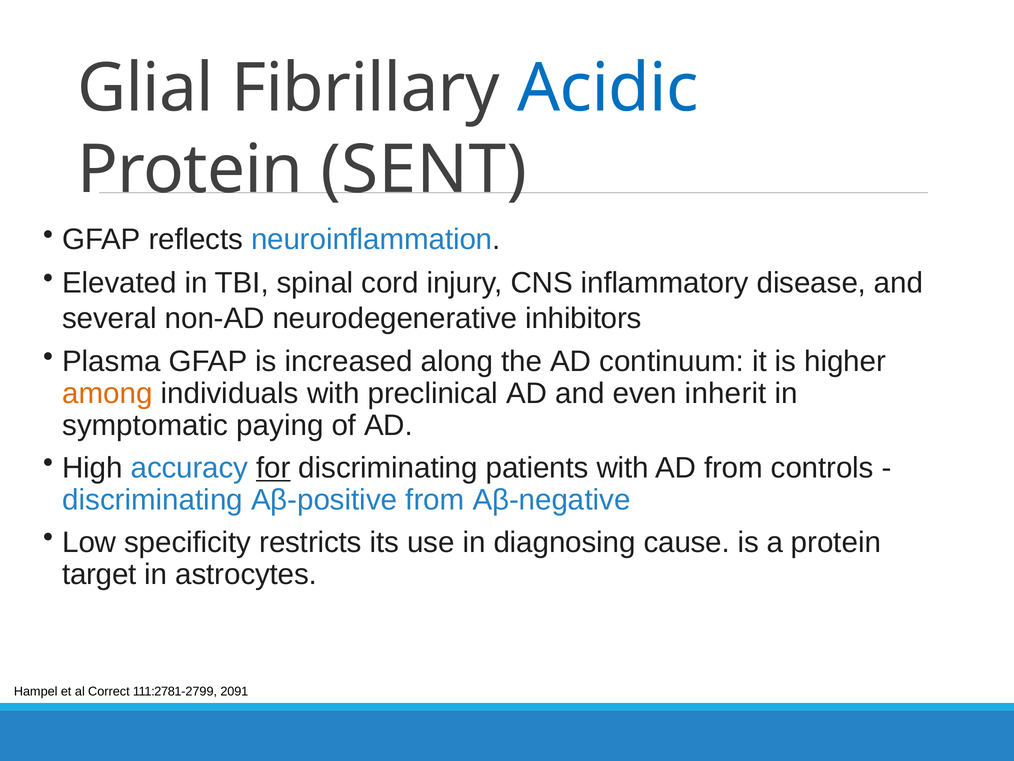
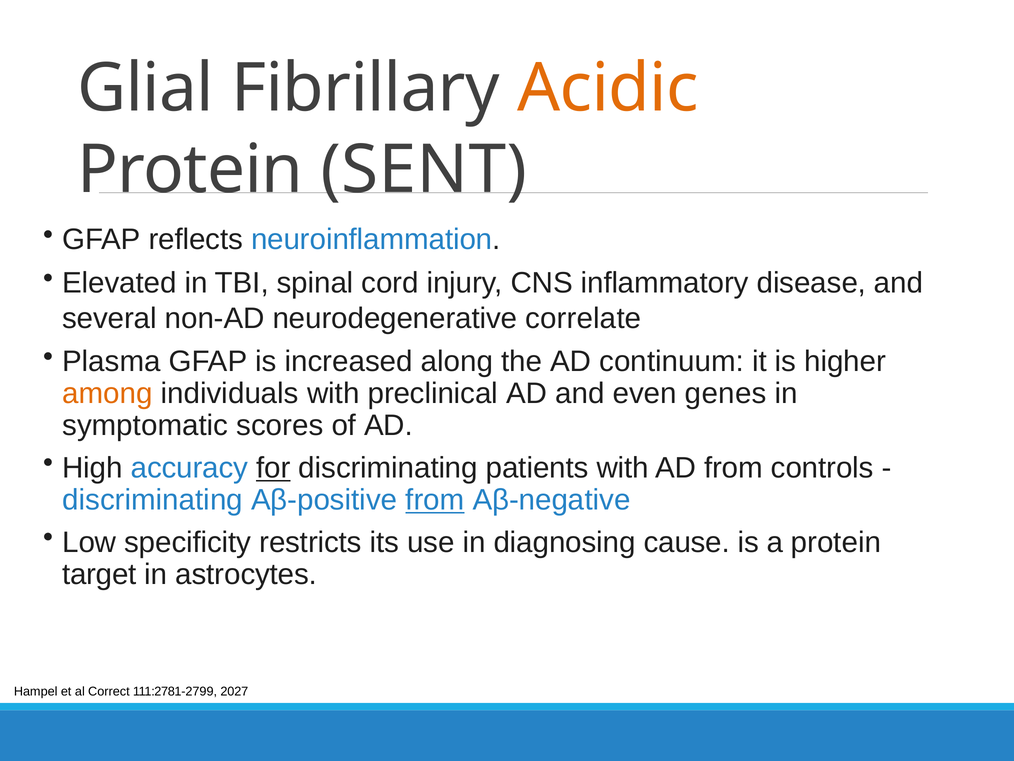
Acidic colour: blue -> orange
inhibitors: inhibitors -> correlate
inherit: inherit -> genes
paying: paying -> scores
from at (435, 500) underline: none -> present
2091: 2091 -> 2027
